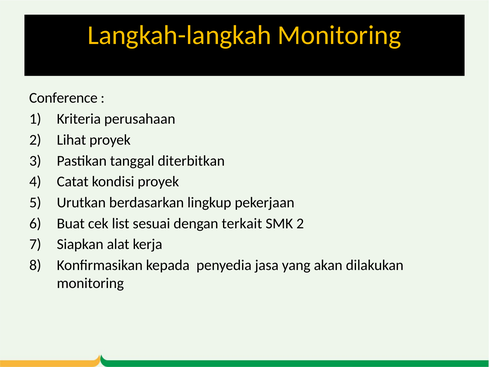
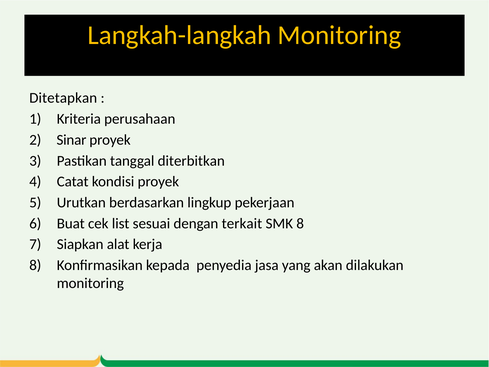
Conference: Conference -> Ditetapkan
Lihat: Lihat -> Sinar
SMK 2: 2 -> 8
